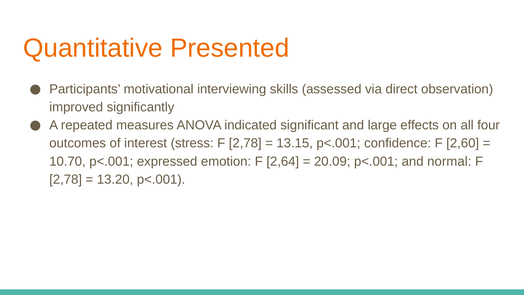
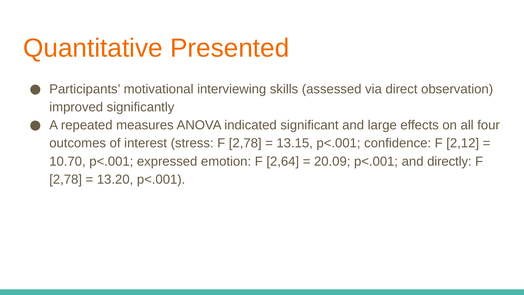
2,60: 2,60 -> 2,12
normal: normal -> directly
